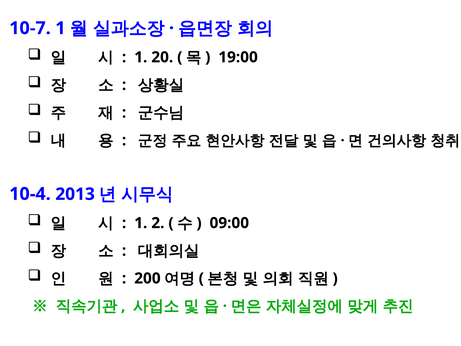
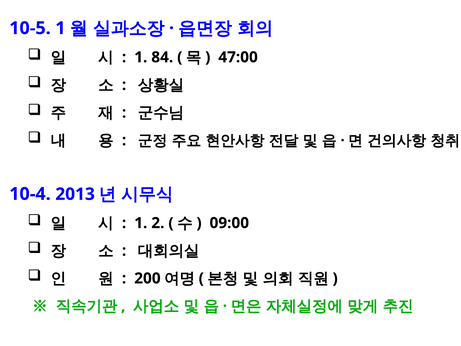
10-7: 10-7 -> 10-5
20: 20 -> 84
19:00: 19:00 -> 47:00
